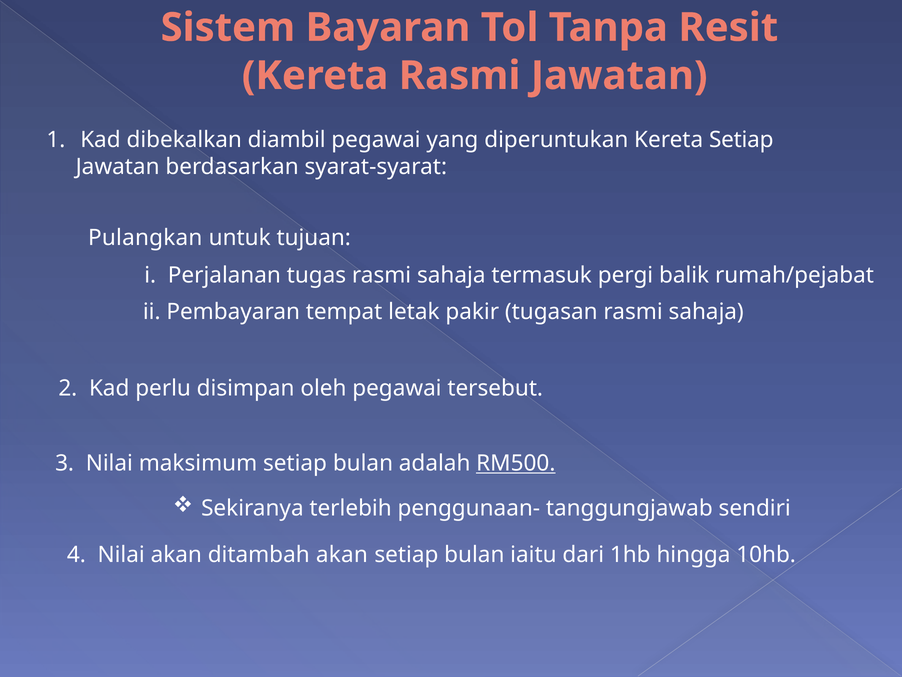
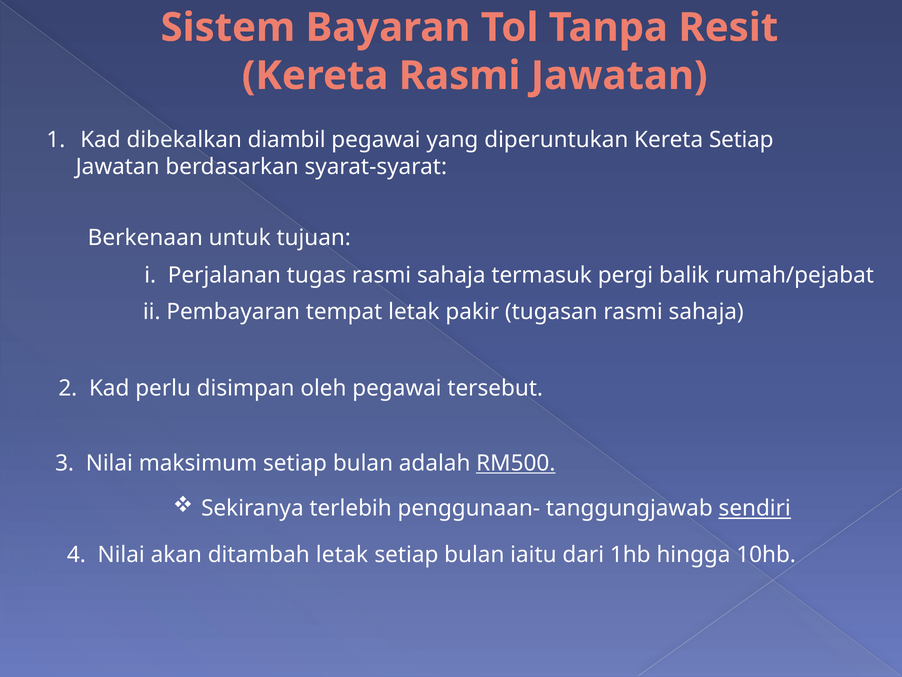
Pulangkan: Pulangkan -> Berkenaan
sendiri underline: none -> present
ditambah akan: akan -> letak
